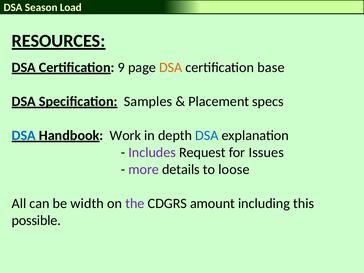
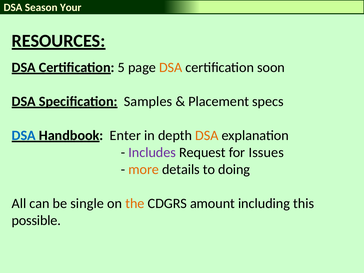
Load: Load -> Your
9: 9 -> 5
base: base -> soon
Work: Work -> Enter
DSA at (207, 135) colour: blue -> orange
more colour: purple -> orange
loose: loose -> doing
width: width -> single
the colour: purple -> orange
